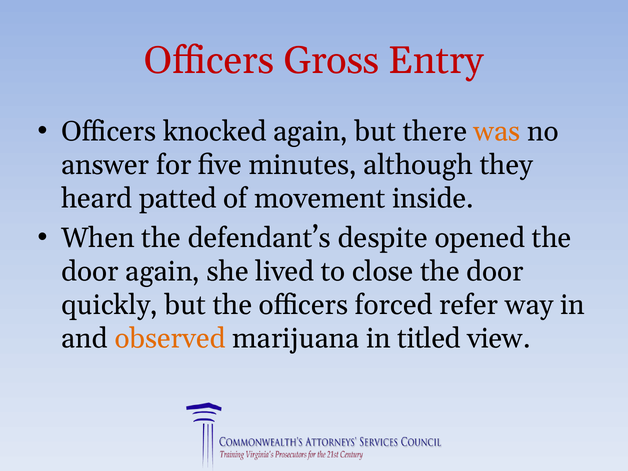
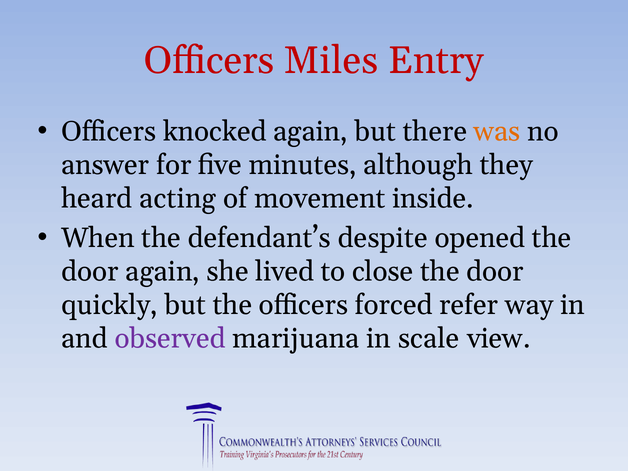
Gross: Gross -> Miles
patted: patted -> acting
observed colour: orange -> purple
titled: titled -> scale
